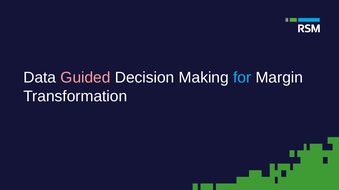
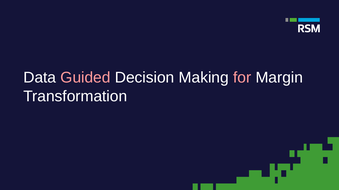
for colour: light blue -> pink
